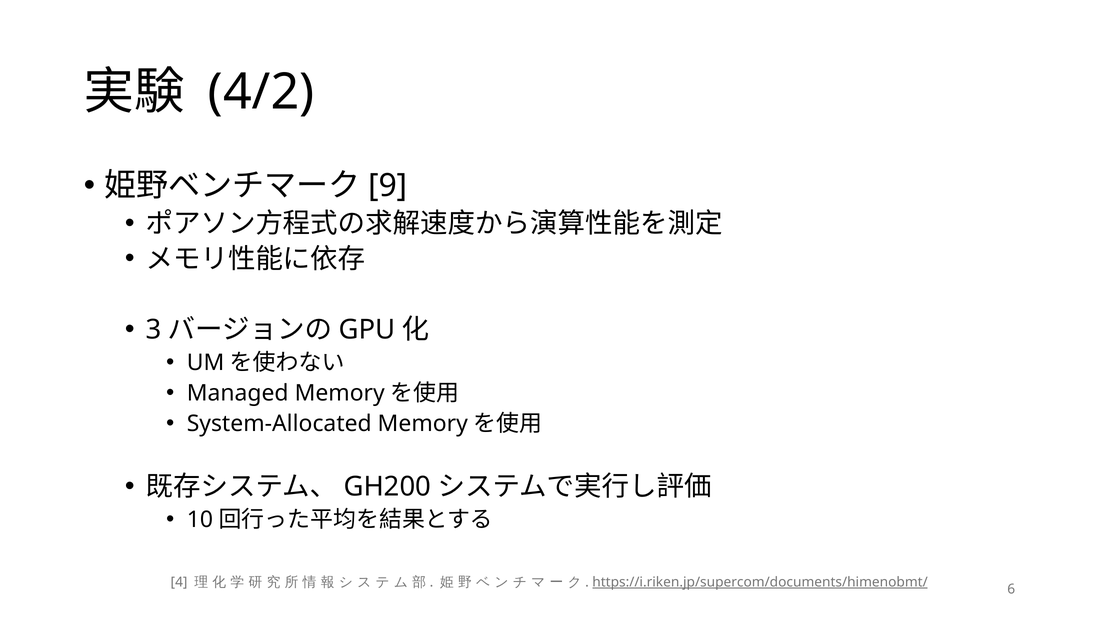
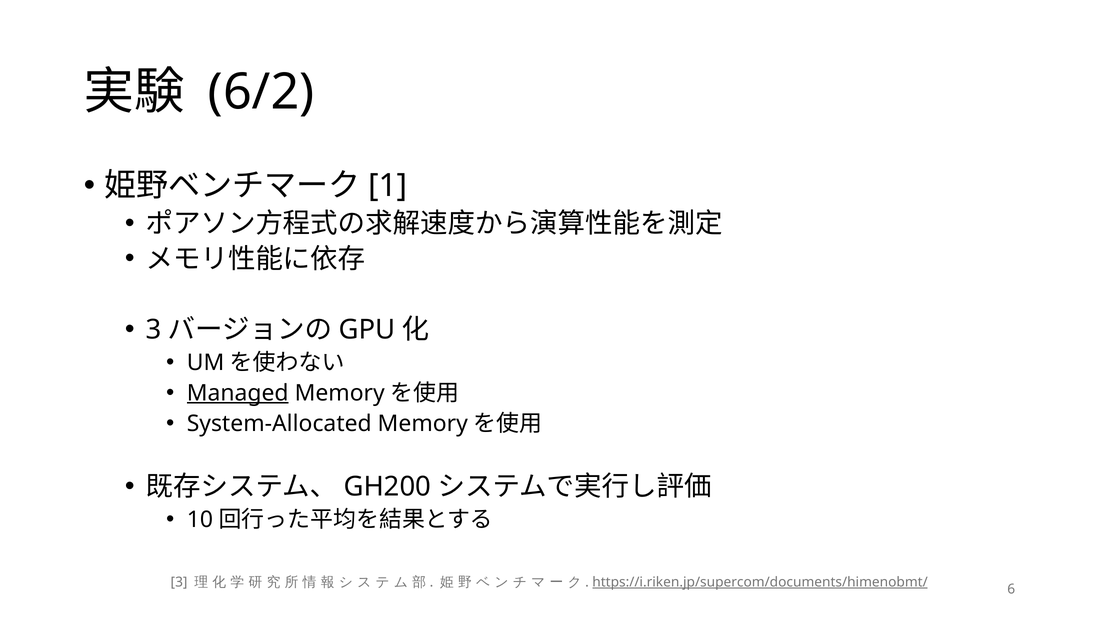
4/2: 4/2 -> 6/2
9: 9 -> 1
Managed underline: none -> present
4 at (179, 582): 4 -> 3
